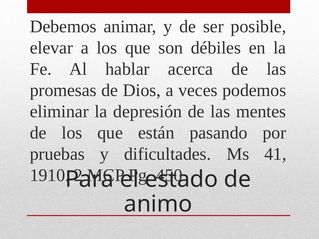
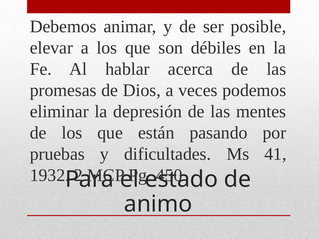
1910: 1910 -> 1932
